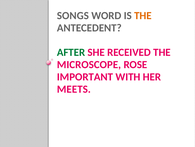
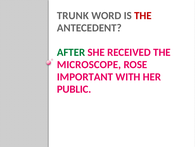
SONGS: SONGS -> TRUNK
THE at (143, 16) colour: orange -> red
MEETS: MEETS -> PUBLIC
